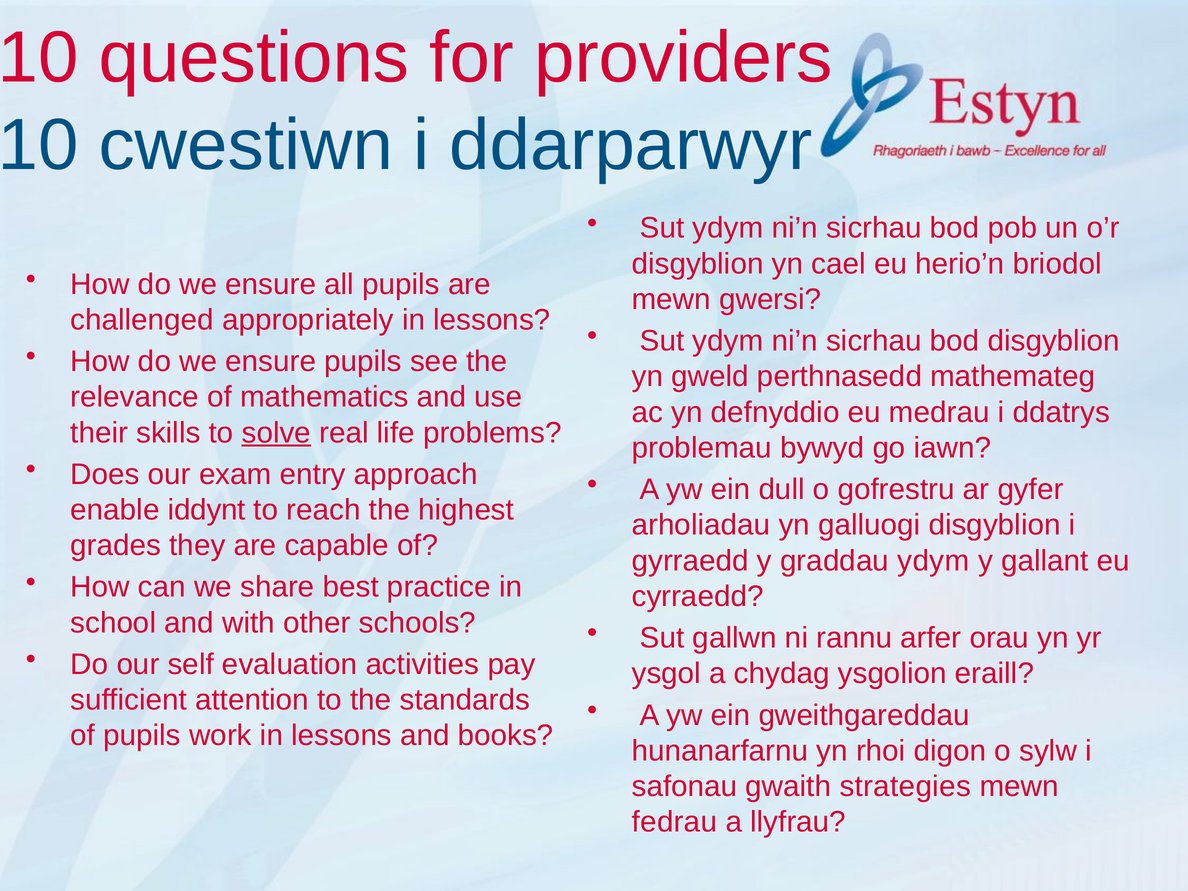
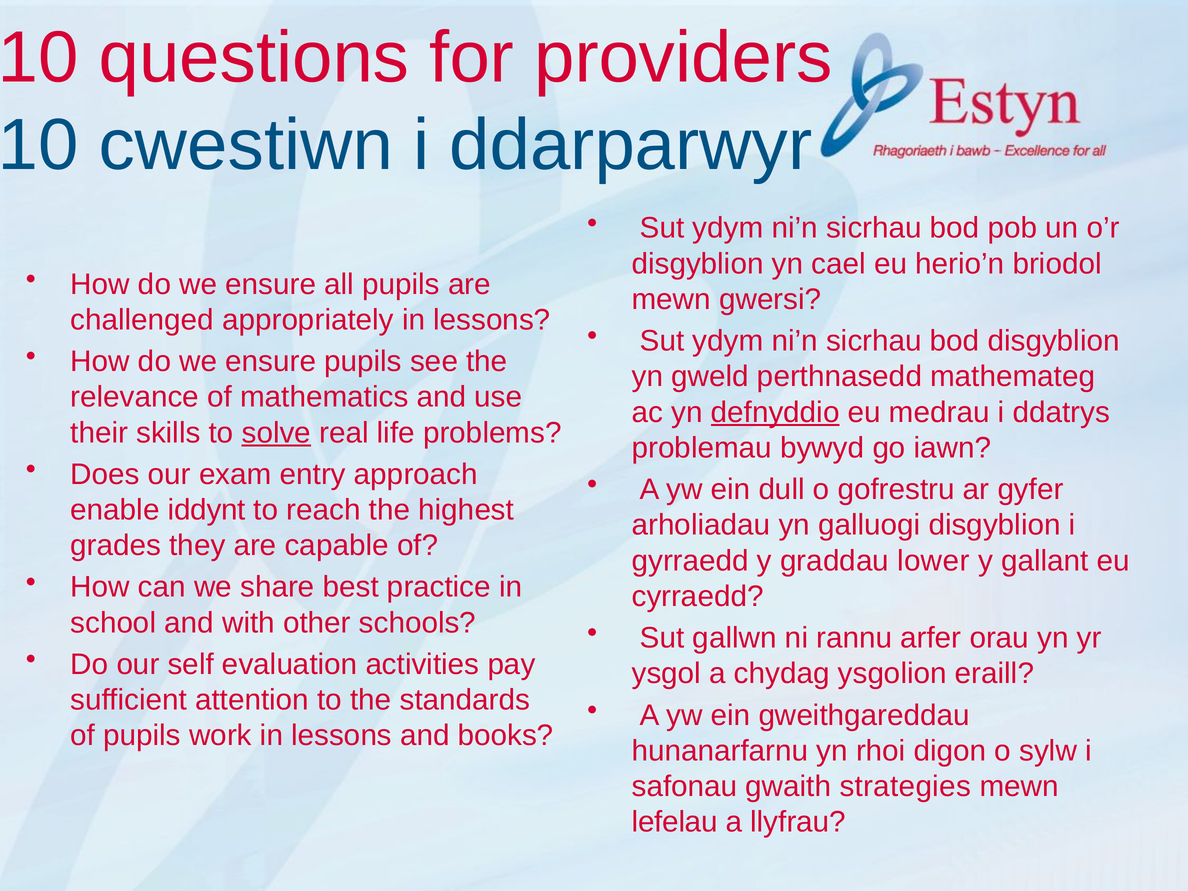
defnyddio underline: none -> present
graddau ydym: ydym -> lower
fedrau: fedrau -> lefelau
